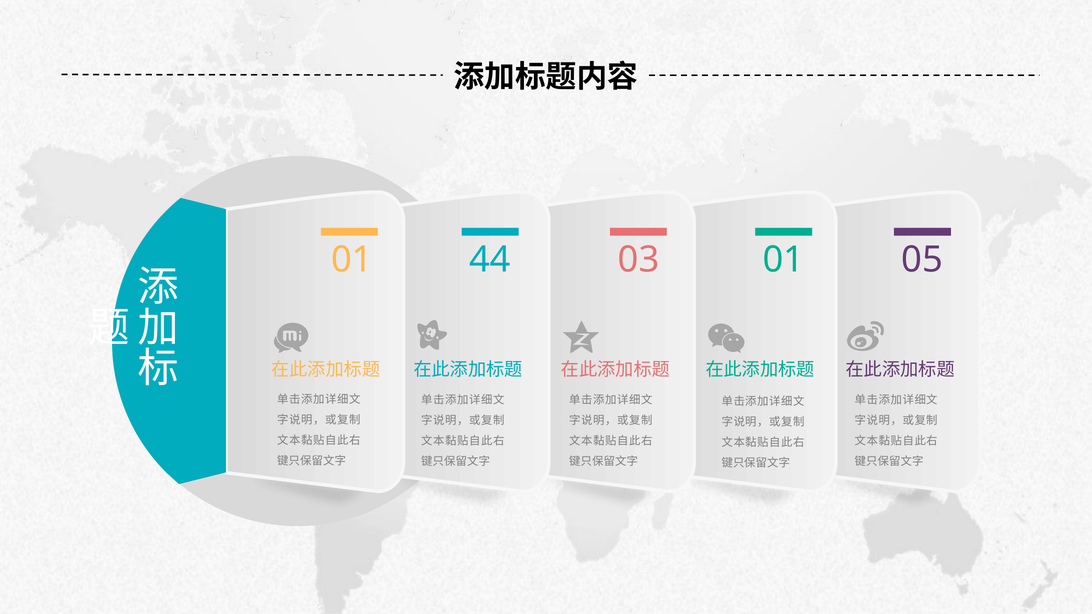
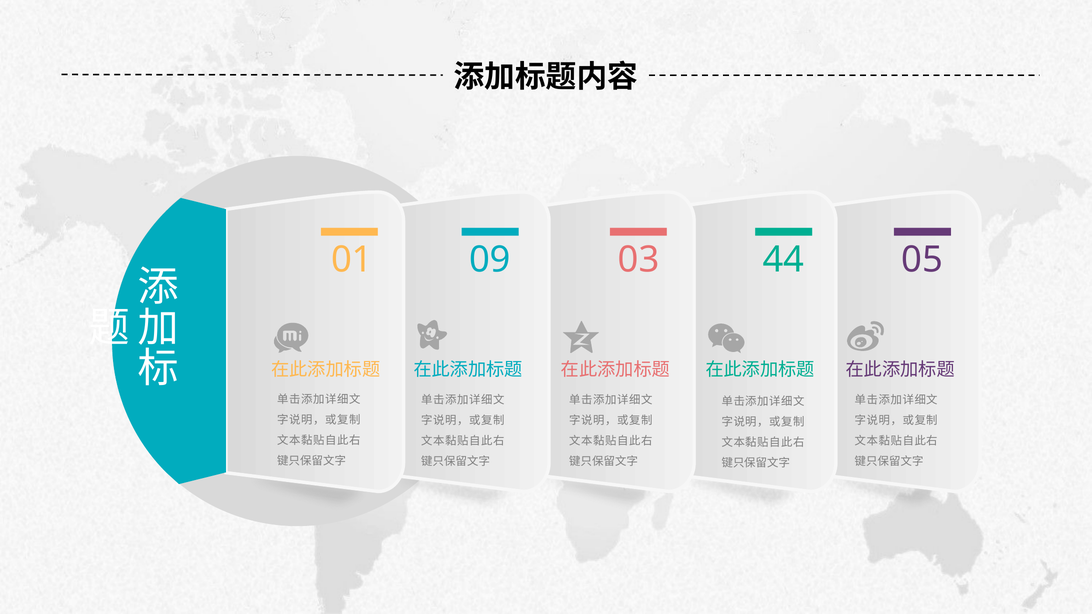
44: 44 -> 09
03 01: 01 -> 44
